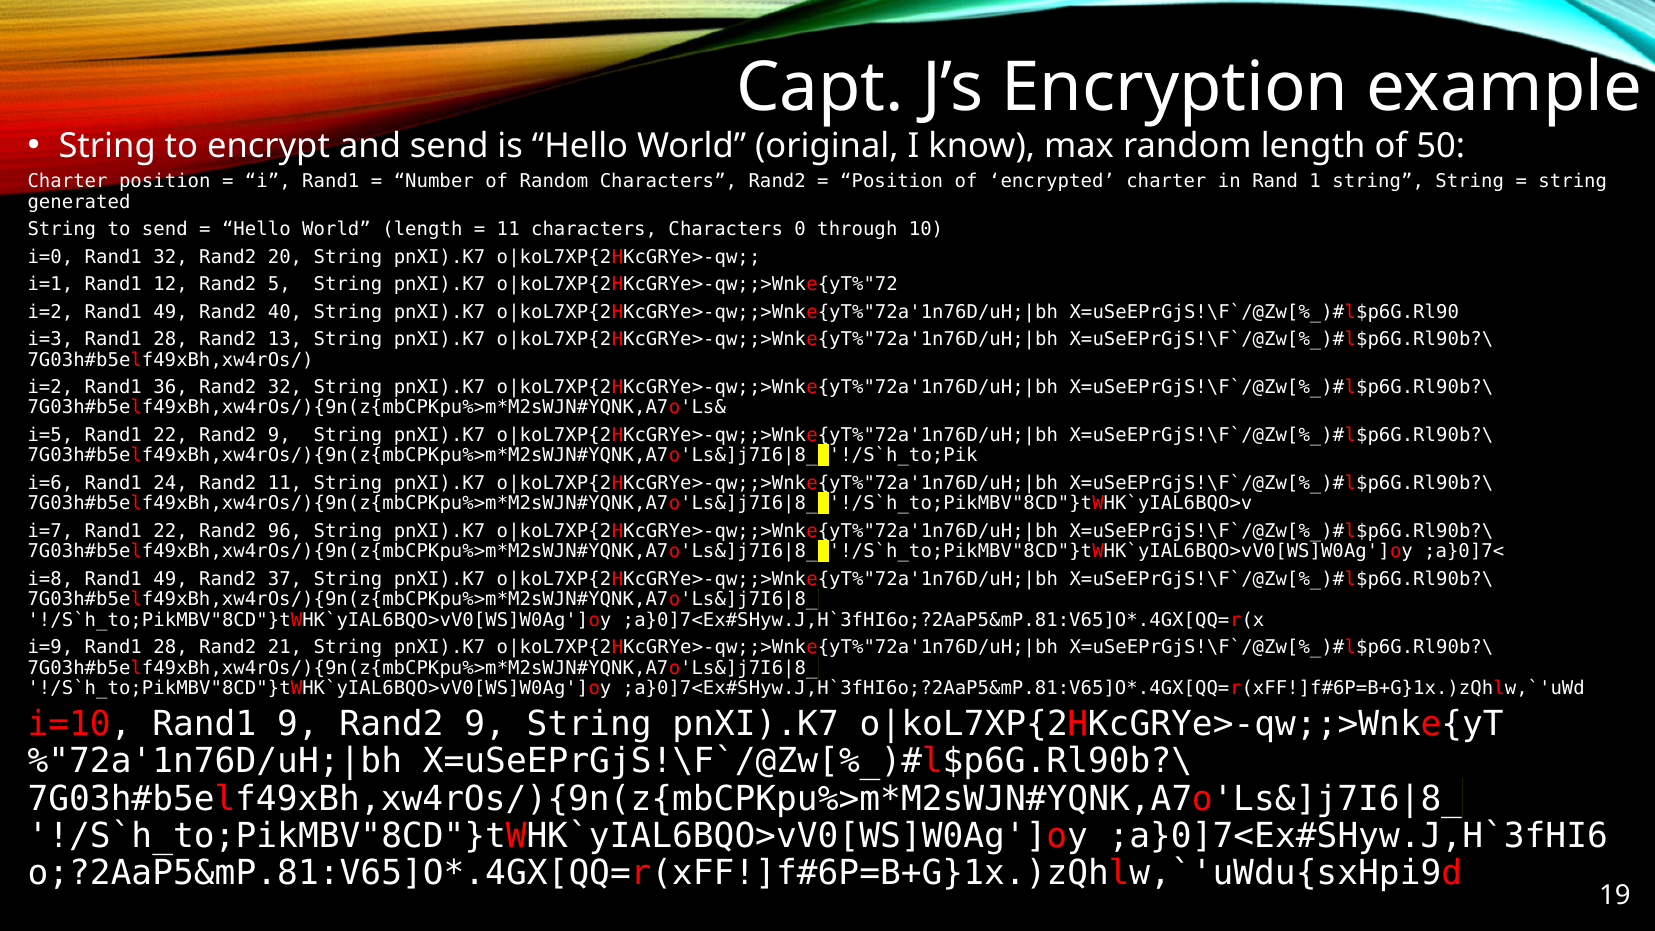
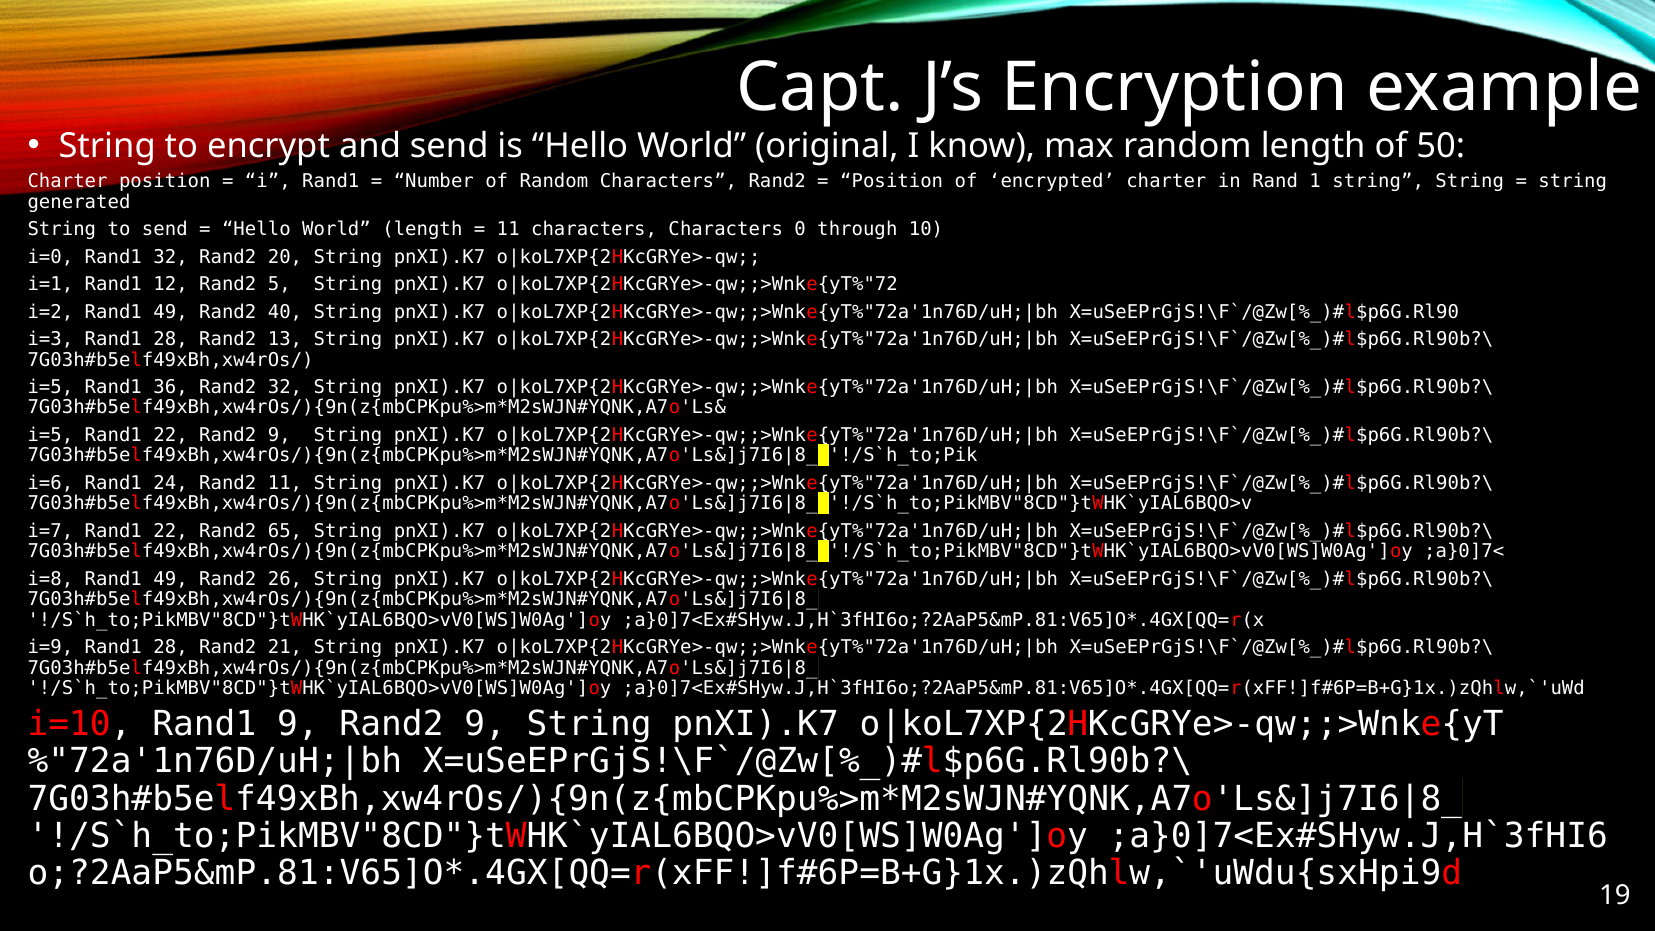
i=2 at (50, 387): i=2 -> i=5
96: 96 -> 65
37: 37 -> 26
